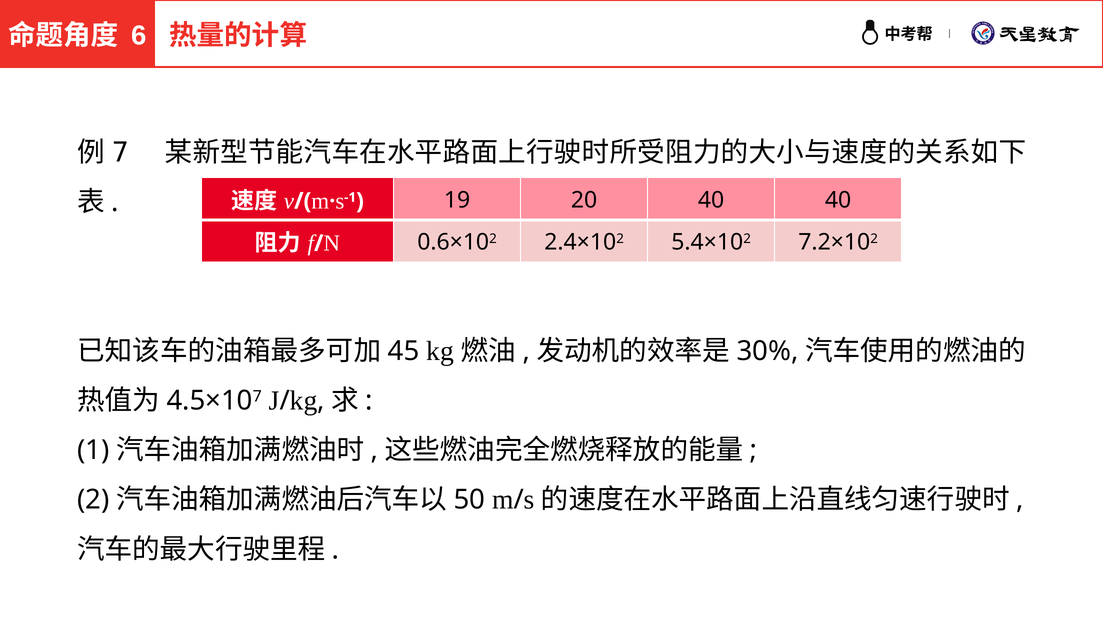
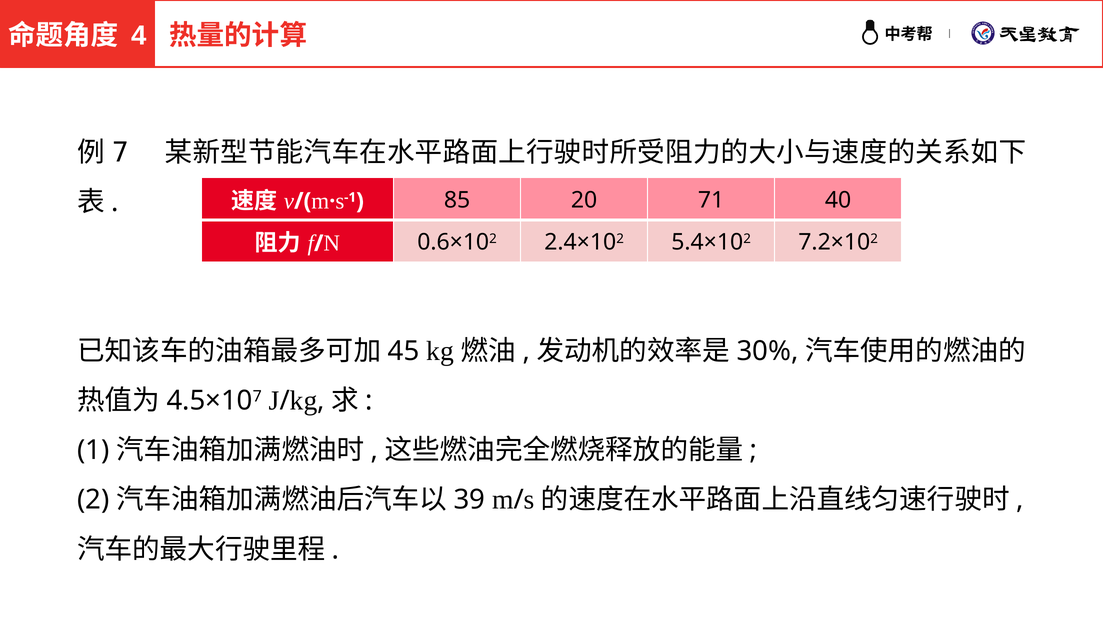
6: 6 -> 4
19: 19 -> 85
20 40: 40 -> 71
50: 50 -> 39
